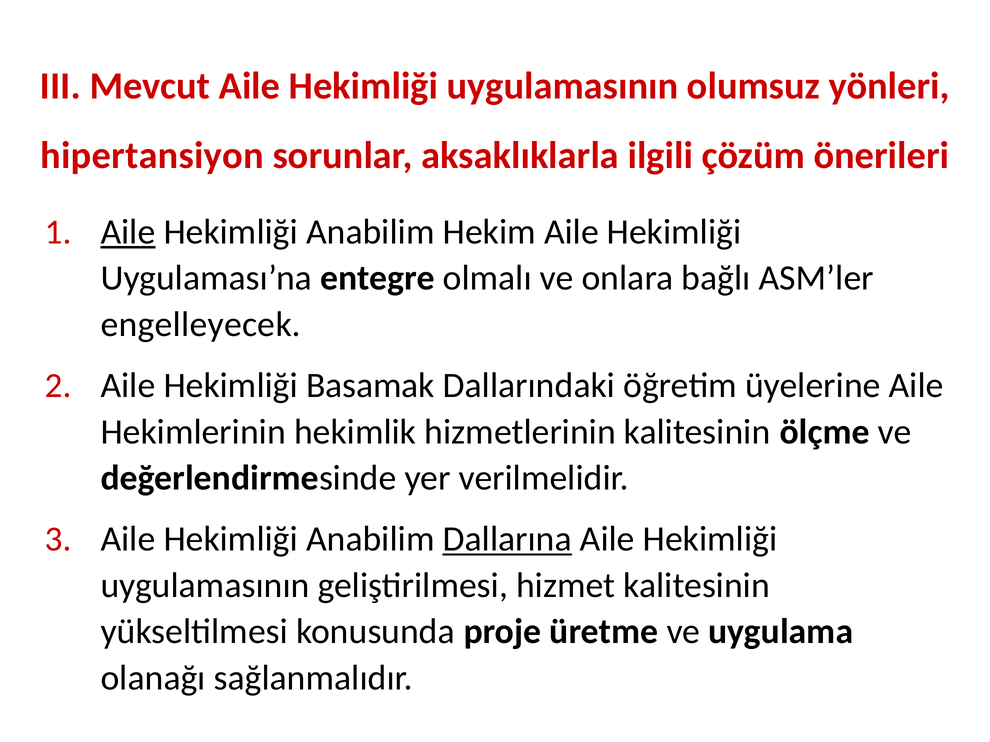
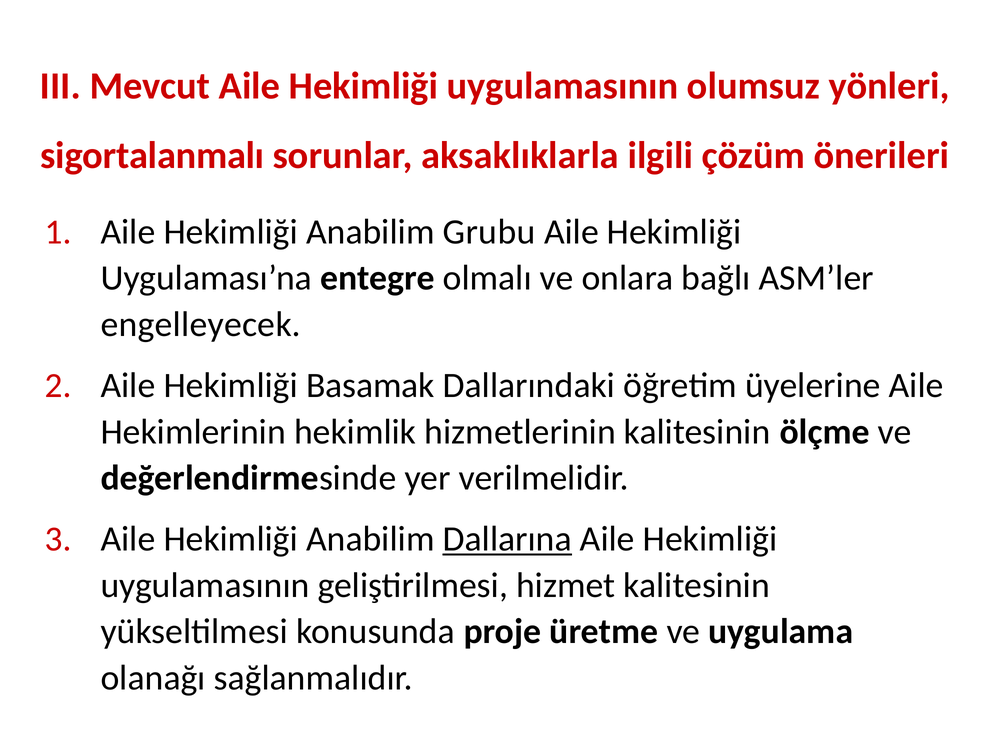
hipertansiyon: hipertansiyon -> sigortalanmalı
Aile at (128, 232) underline: present -> none
Hekim: Hekim -> Grubu
